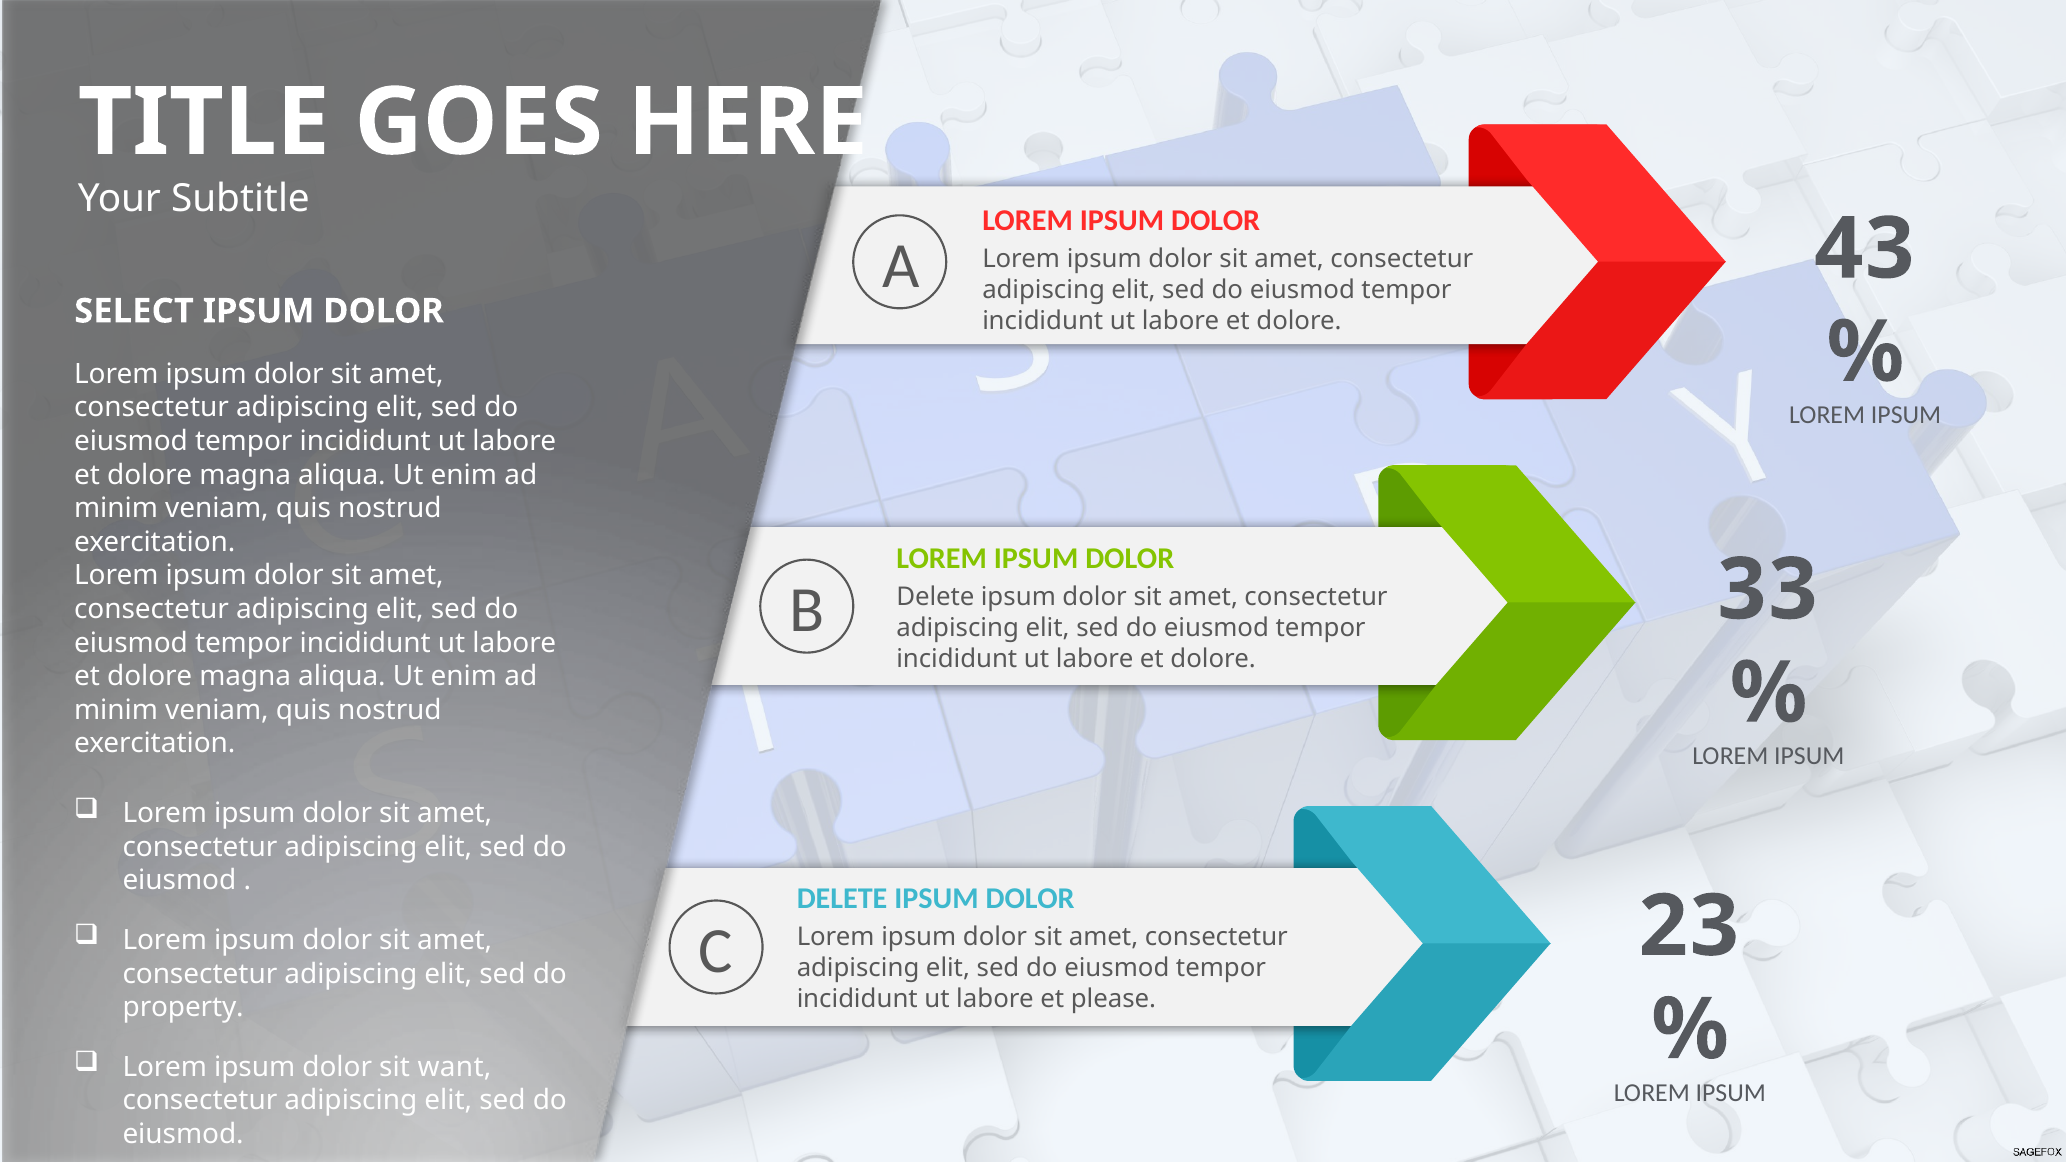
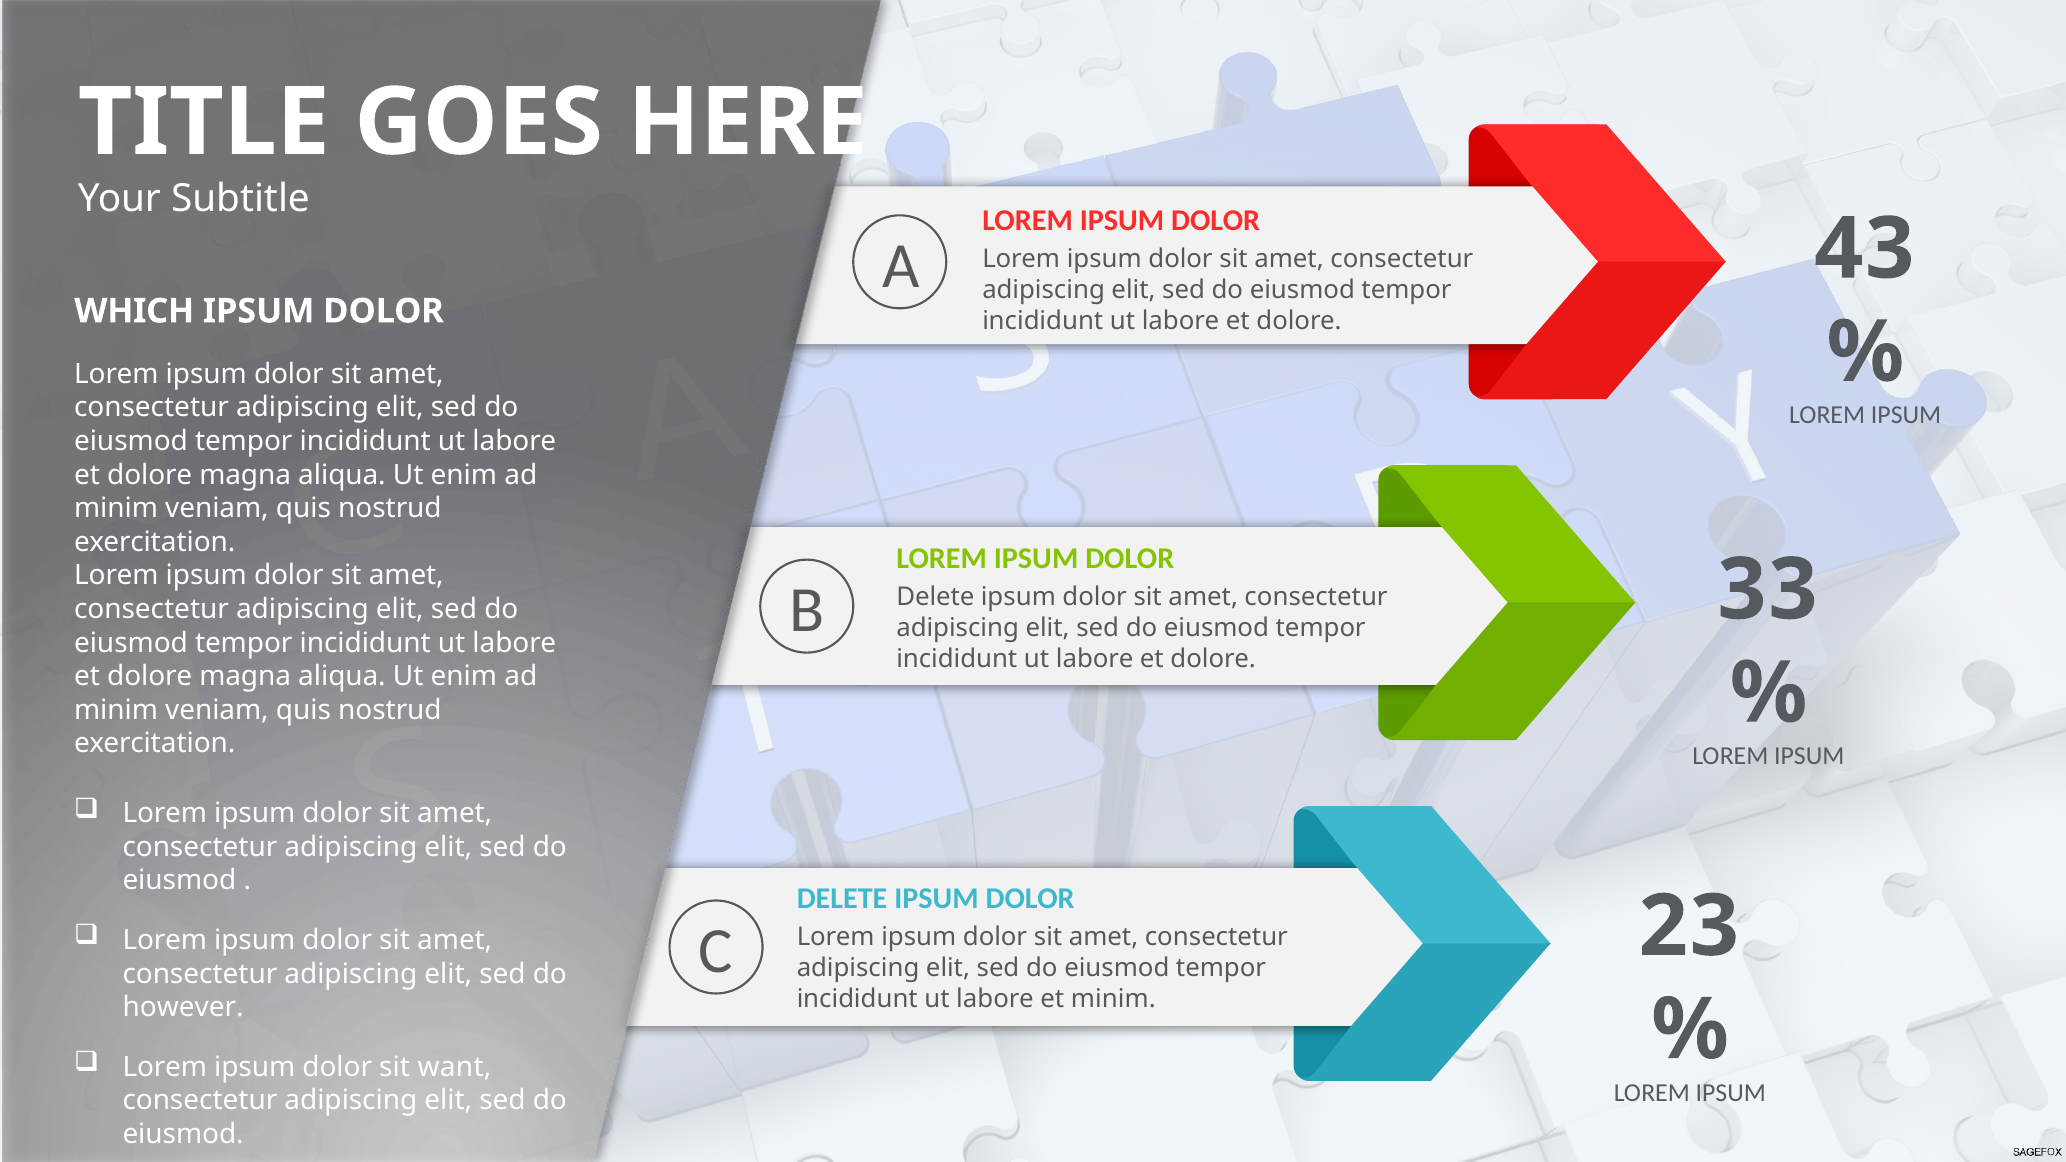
SELECT: SELECT -> WHICH
et please: please -> minim
property: property -> however
